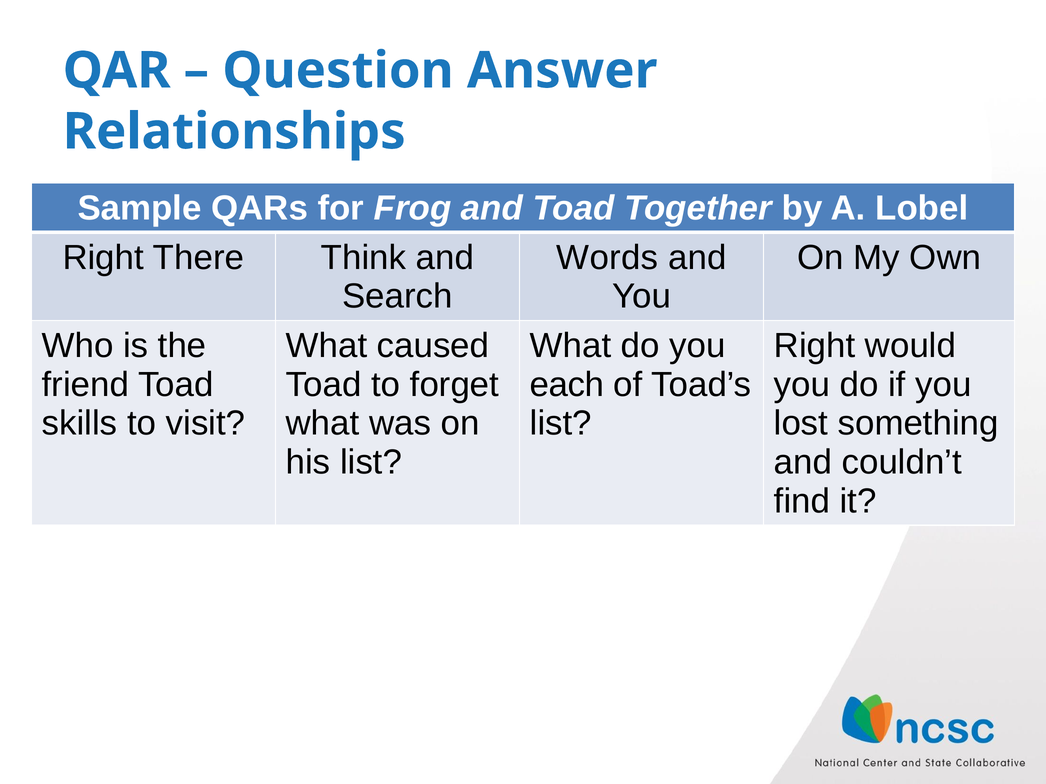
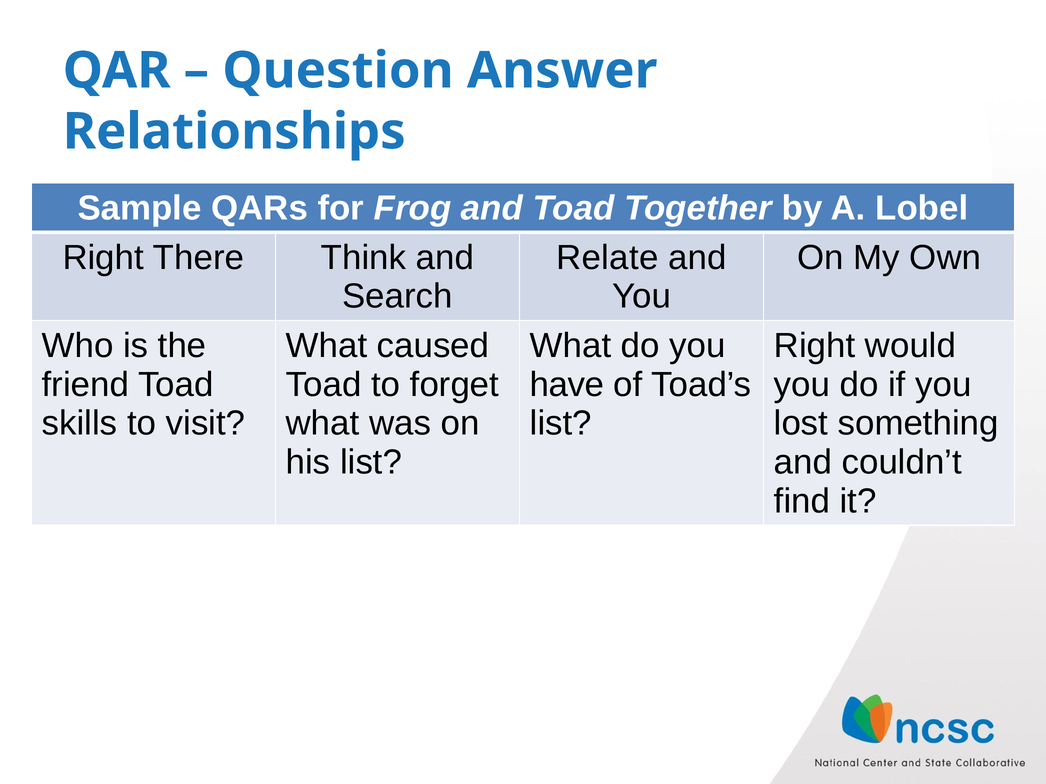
Words: Words -> Relate
each: each -> have
